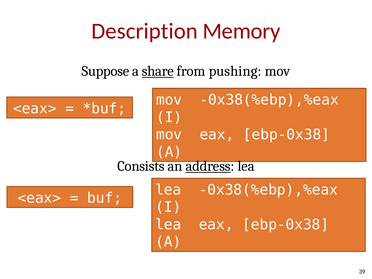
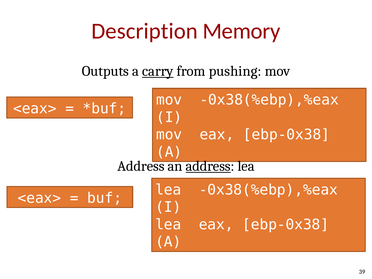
Suppose: Suppose -> Outputs
share: share -> carry
Consists at (141, 166): Consists -> Address
